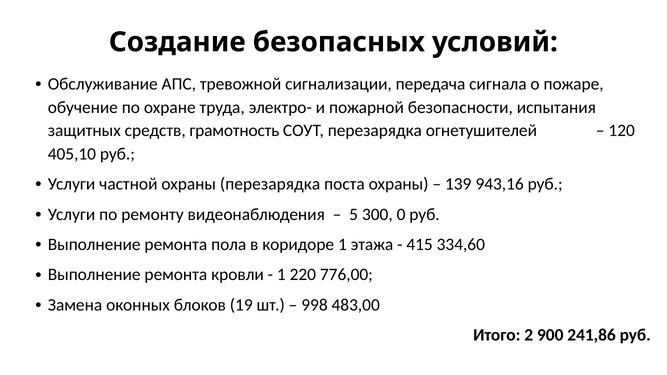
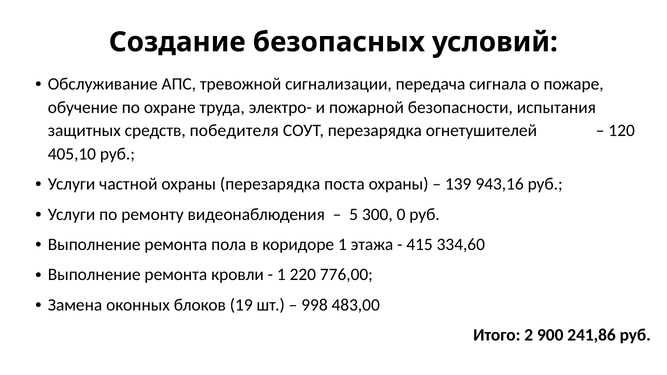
грамотность: грамотность -> победителя
